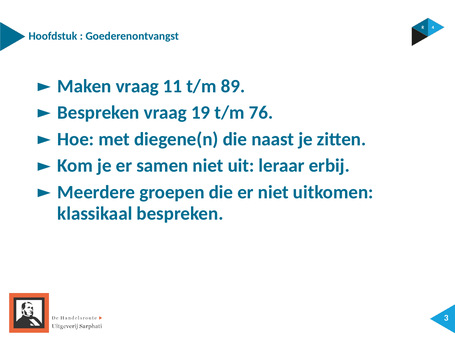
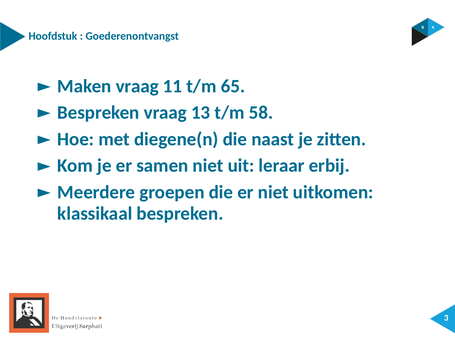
89: 89 -> 65
19: 19 -> 13
76: 76 -> 58
